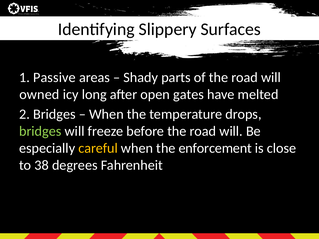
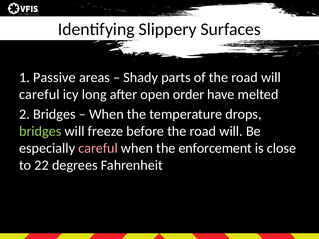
owned at (39, 95): owned -> careful
gates: gates -> order
careful at (98, 148) colour: yellow -> pink
38: 38 -> 22
